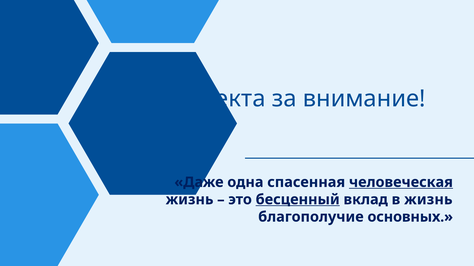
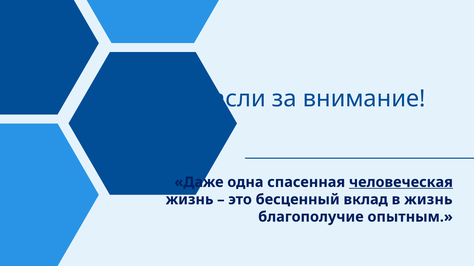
Проекта: Проекта -> Отрасли
бесценный underline: present -> none
основных: основных -> опытным
